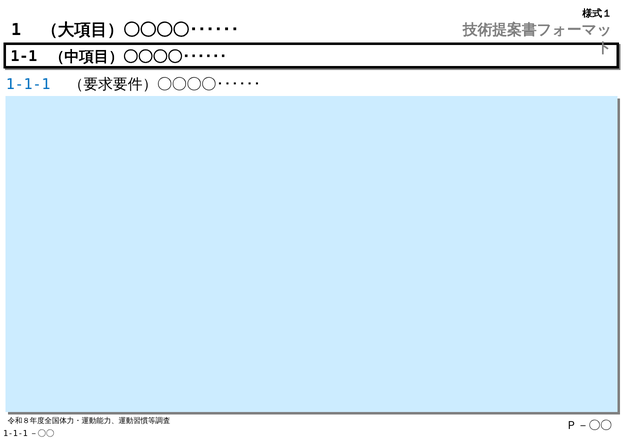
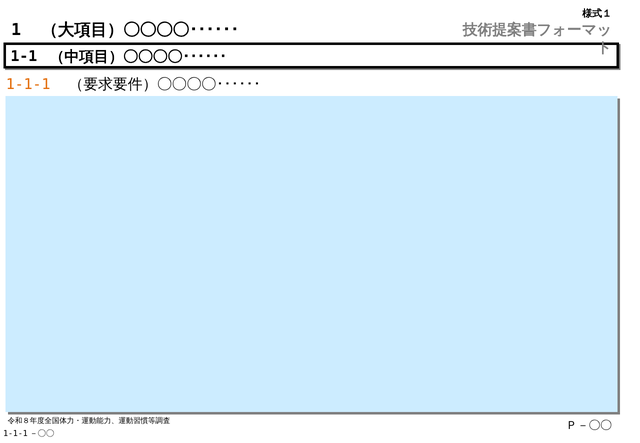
1-1-1 colour: blue -> orange
